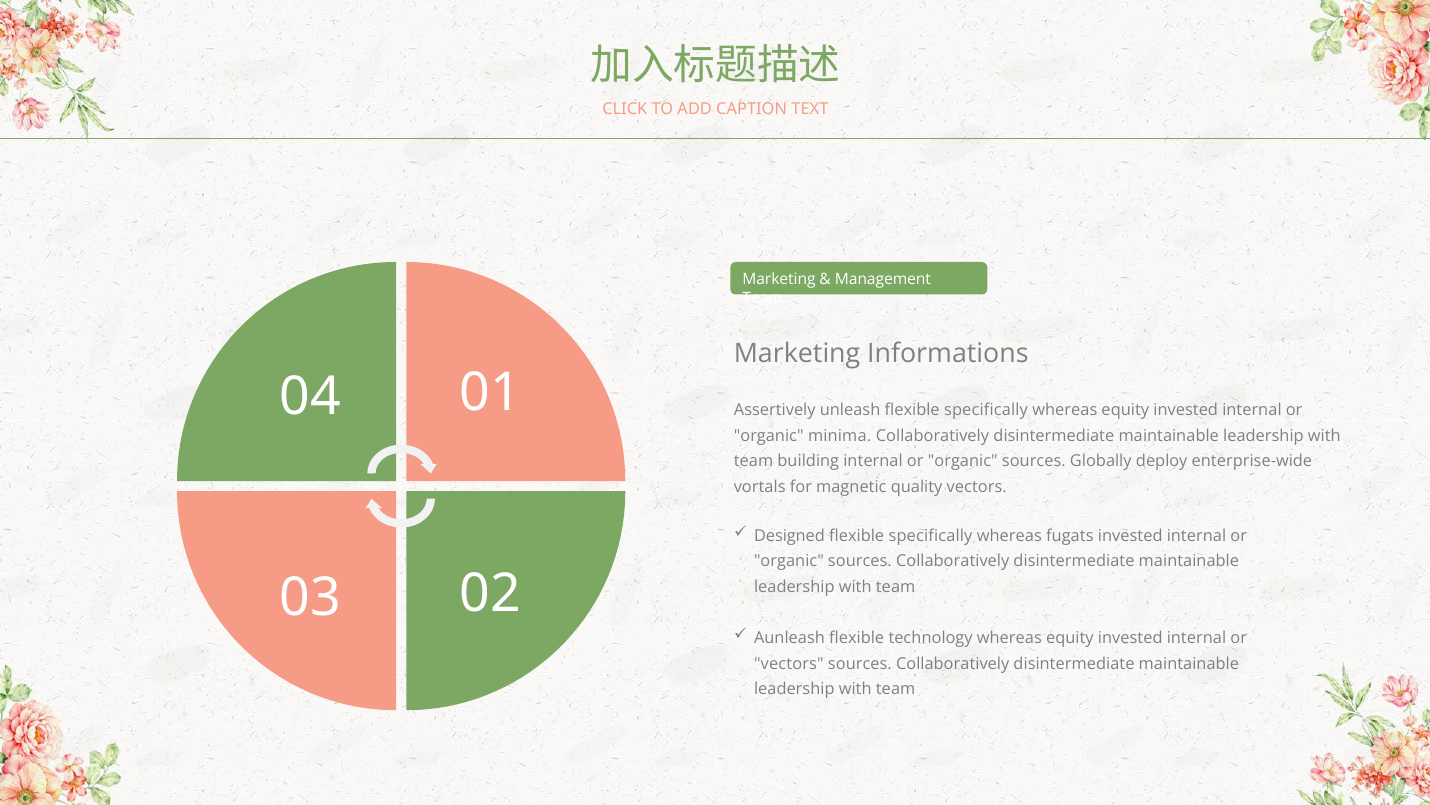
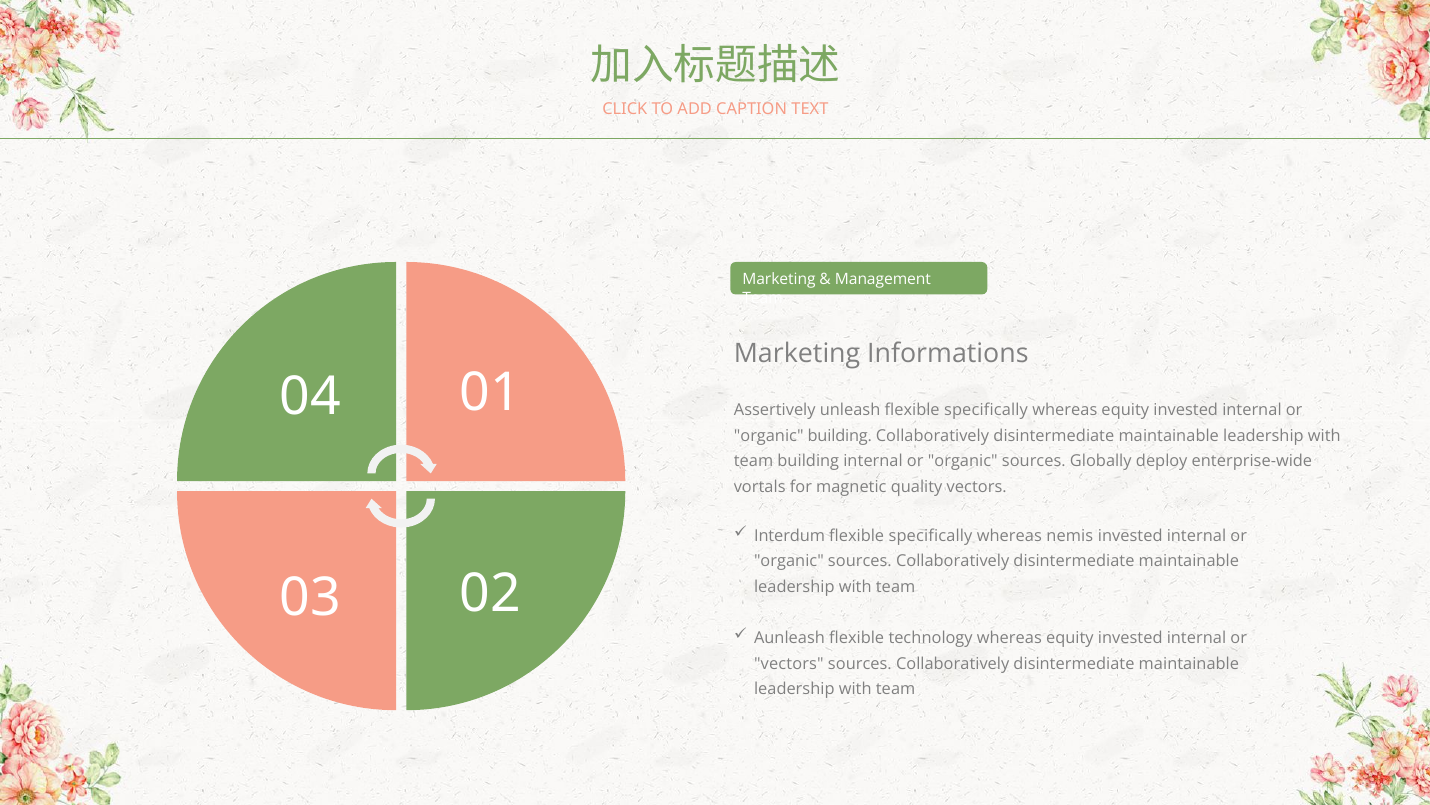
organic minima: minima -> building
Designed: Designed -> Interdum
fugats: fugats -> nemis
